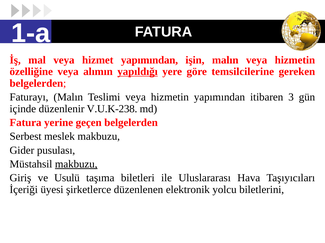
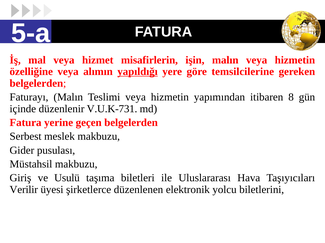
1-a: 1-a -> 5-a
hizmet yapımından: yapımından -> misafirlerin
3: 3 -> 8
V.U.K-238: V.U.K-238 -> V.U.K-731
makbuzu at (76, 165) underline: present -> none
İçeriği: İçeriği -> Verilir
